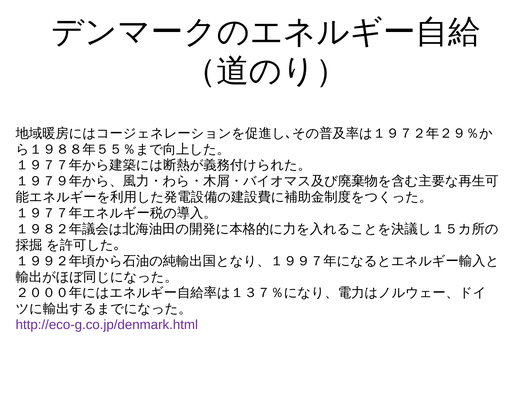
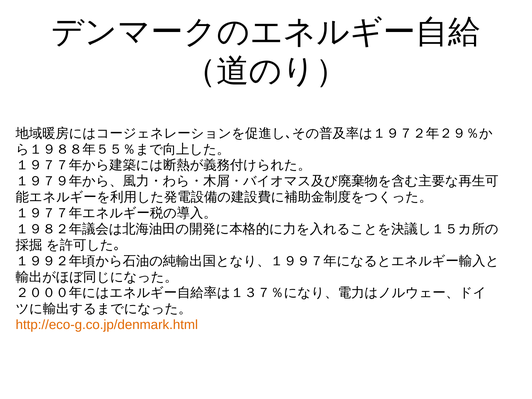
http://eco-g.co.jp/denmark.html colour: purple -> orange
